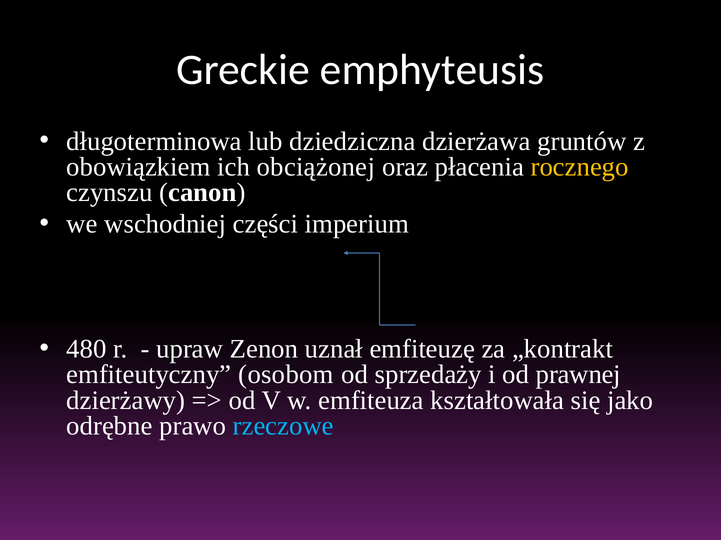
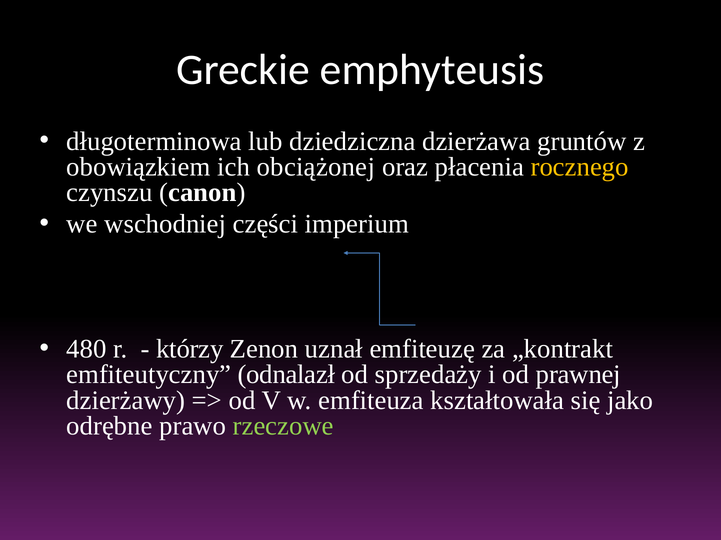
upraw: upraw -> którzy
osobom: osobom -> odnalazł
rzeczowe colour: light blue -> light green
